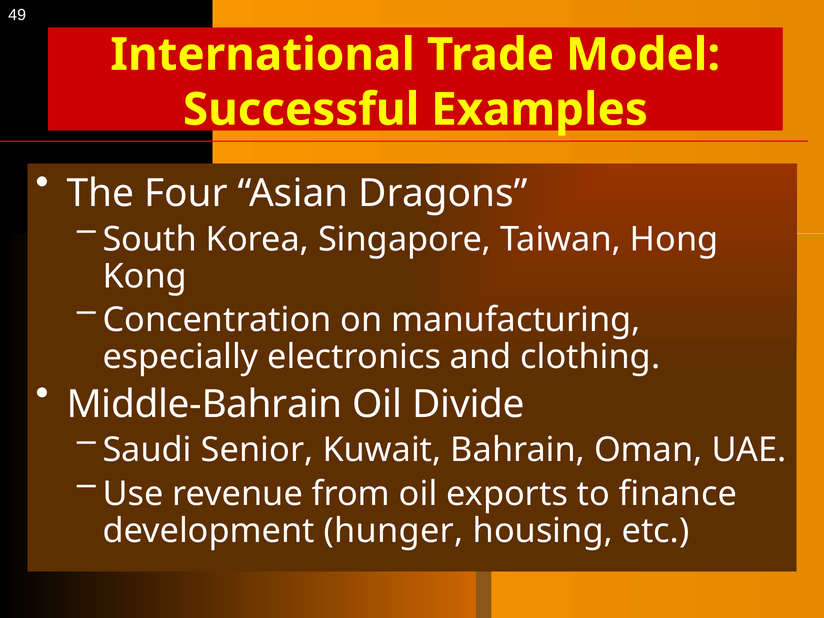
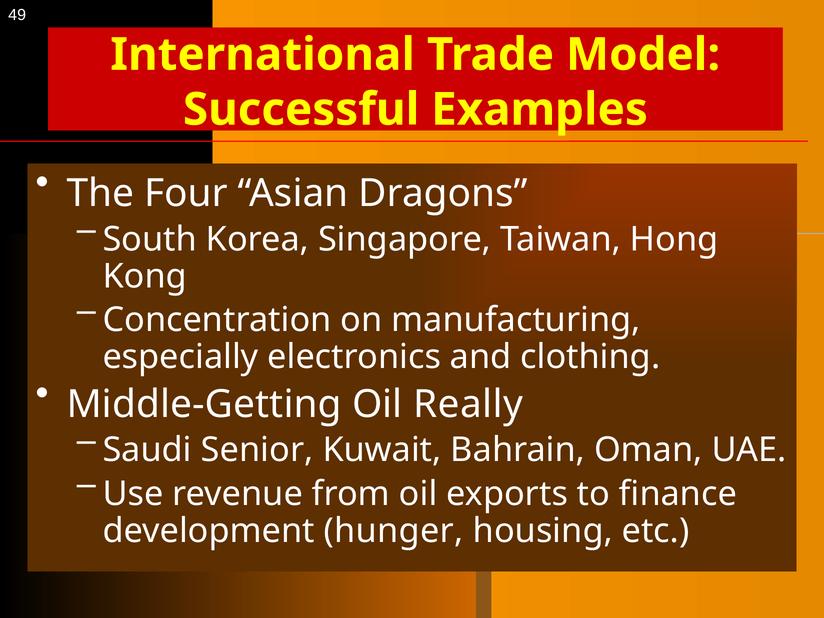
Middle-Bahrain: Middle-Bahrain -> Middle-Getting
Divide: Divide -> Really
